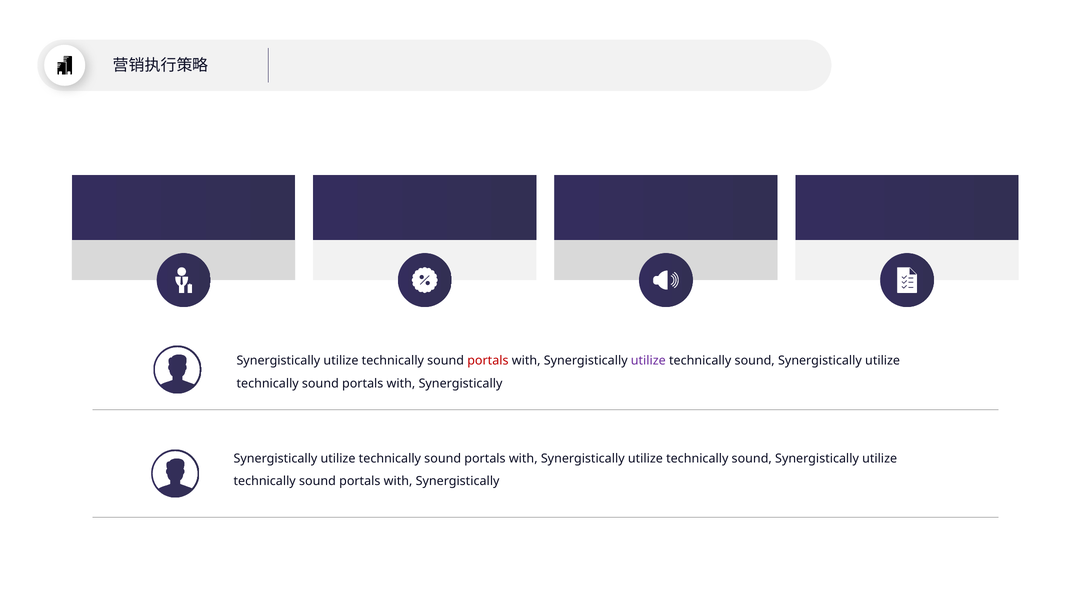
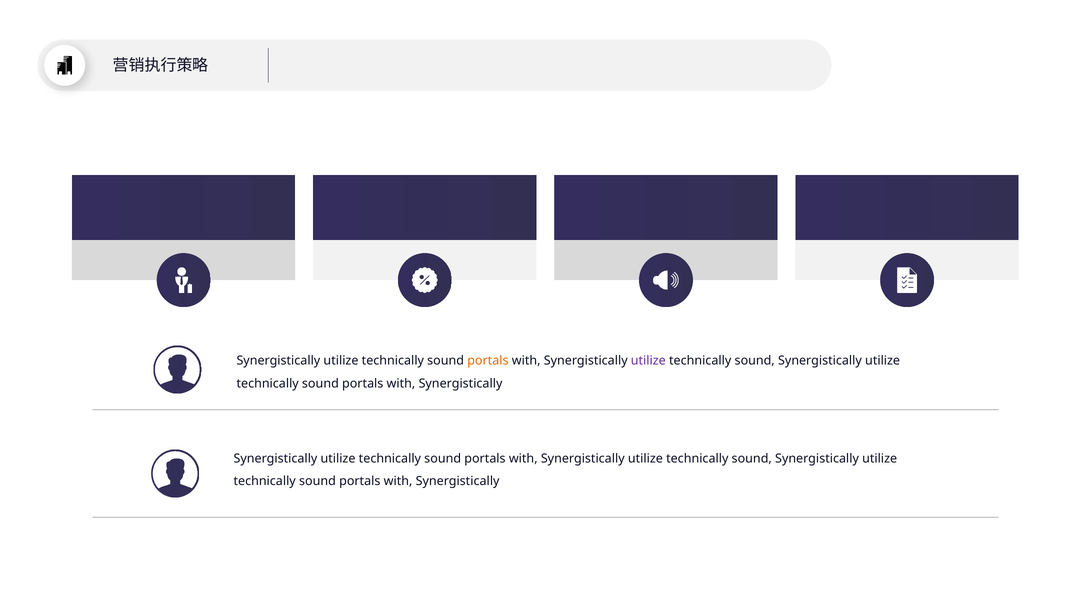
portals at (488, 361) colour: red -> orange
